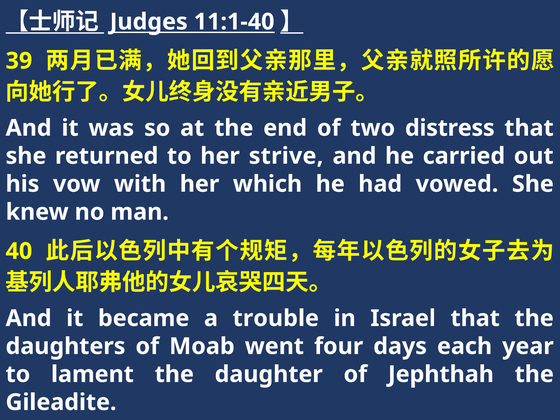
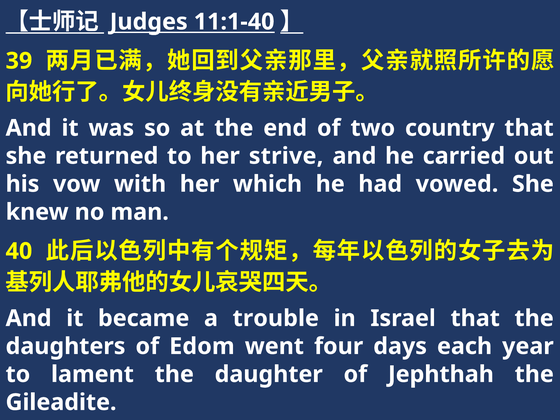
distress: distress -> country
Moab: Moab -> Edom
